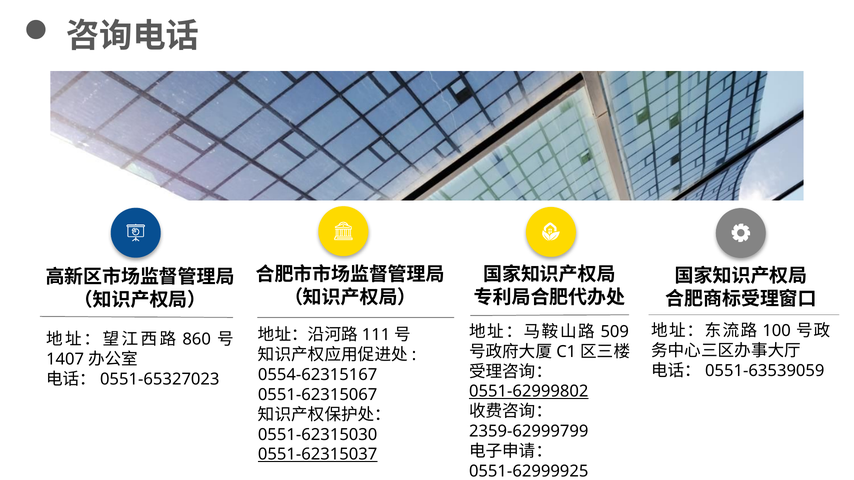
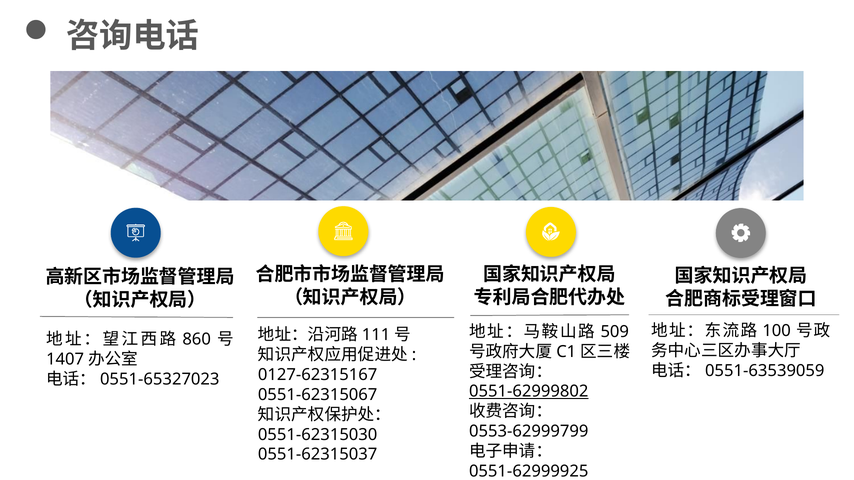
0554-62315167: 0554-62315167 -> 0127-62315167
2359-62999799: 2359-62999799 -> 0553-62999799
0551-62315037 underline: present -> none
